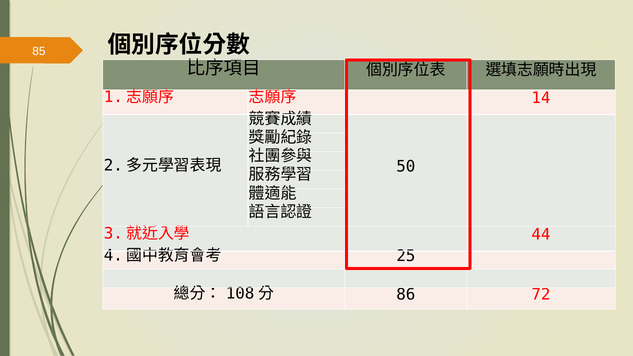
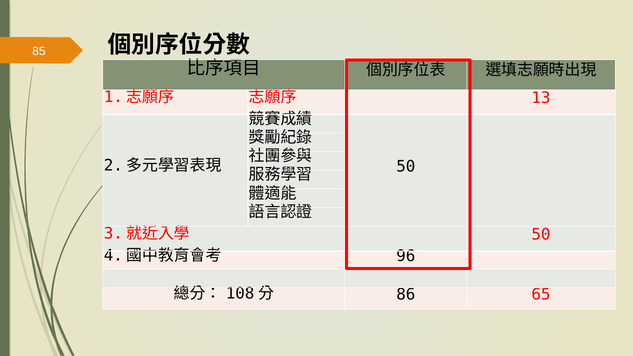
14: 14 -> 13
44 at (541, 235): 44 -> 50
25: 25 -> 96
72: 72 -> 65
